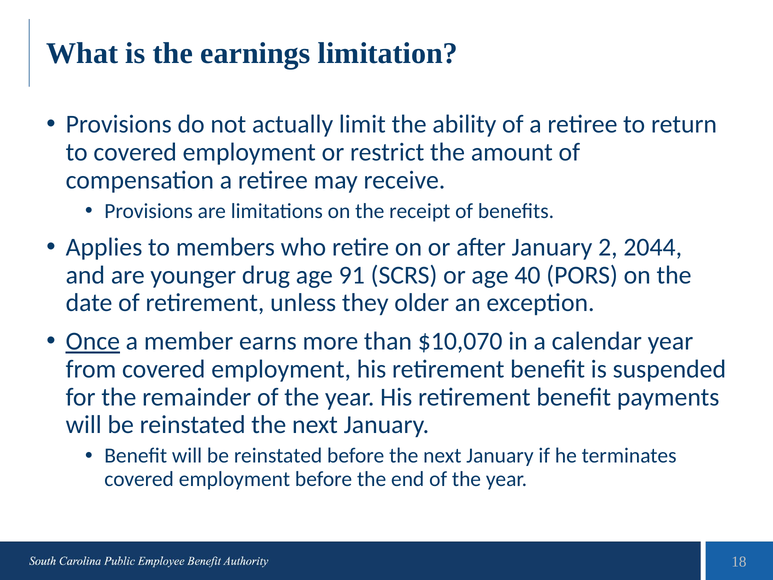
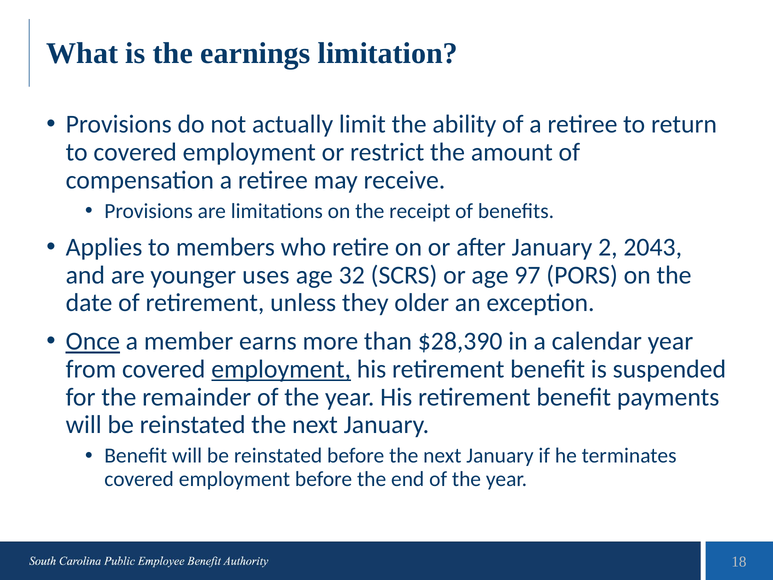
2044: 2044 -> 2043
drug: drug -> uses
91: 91 -> 32
40: 40 -> 97
$10,070: $10,070 -> $28,390
employment at (281, 369) underline: none -> present
